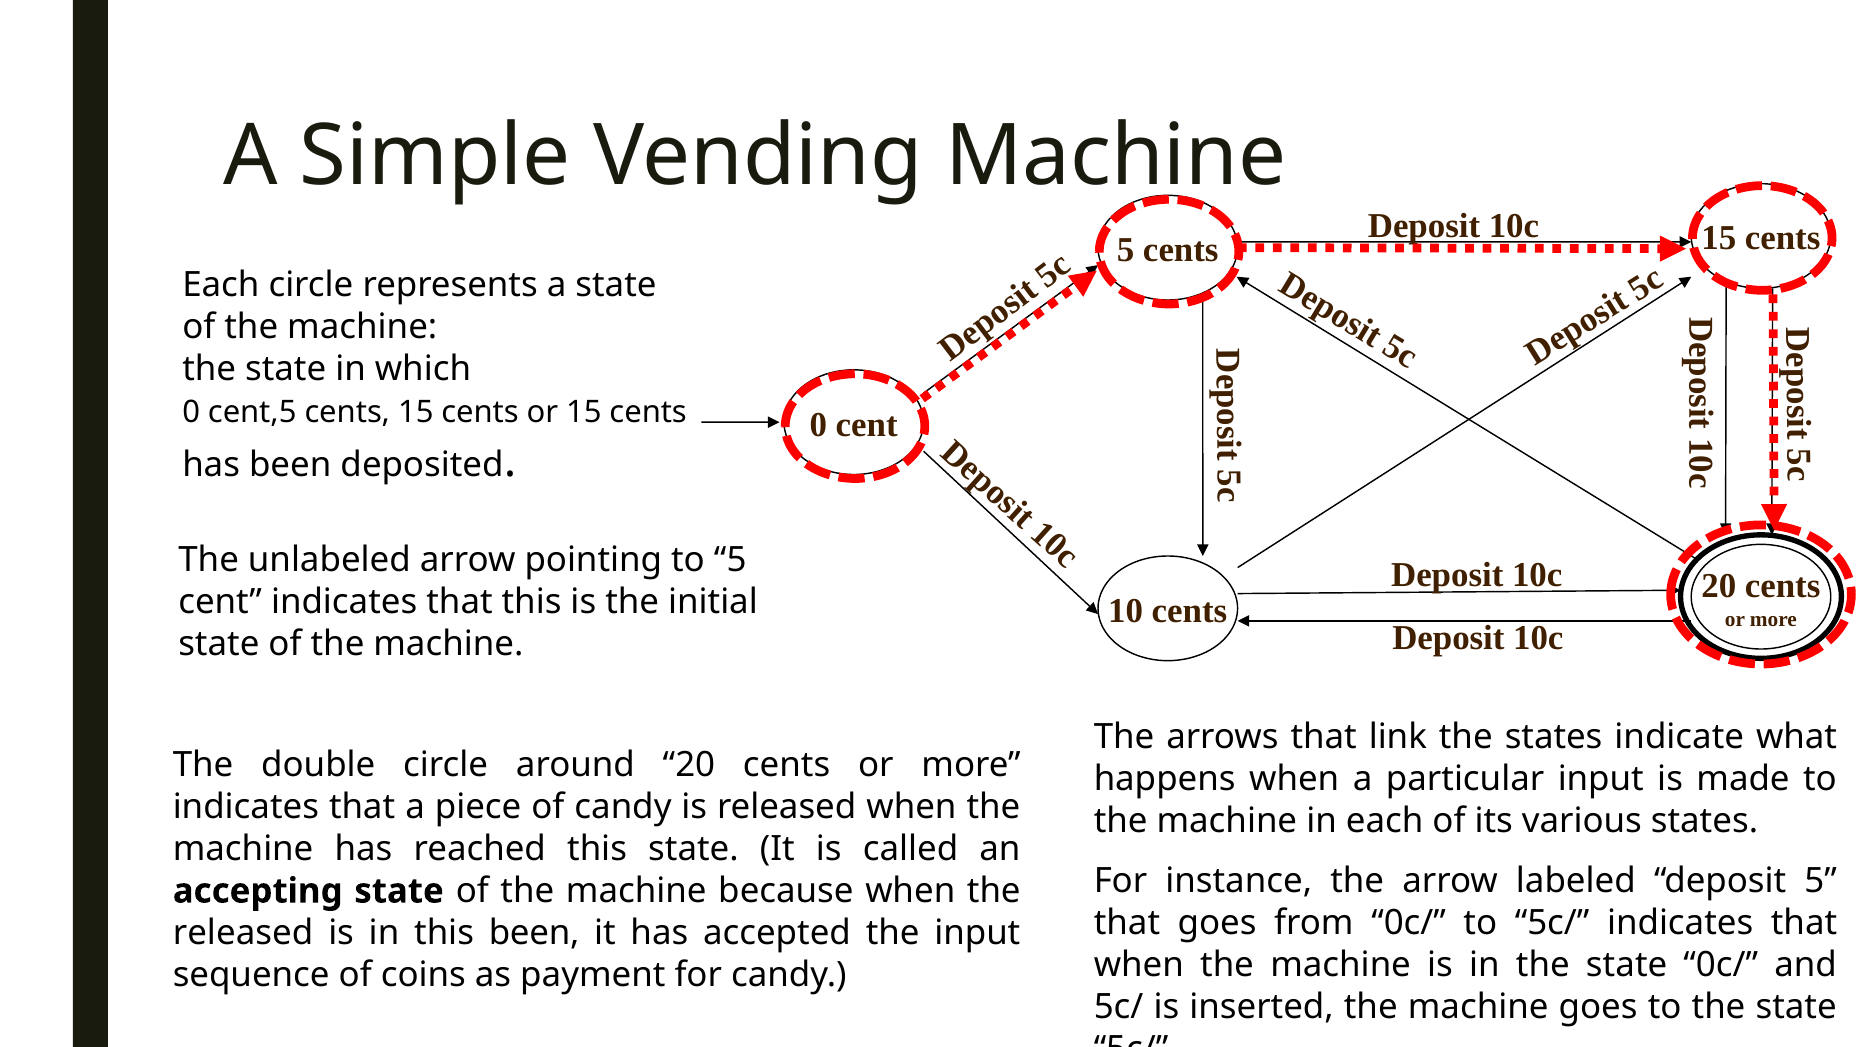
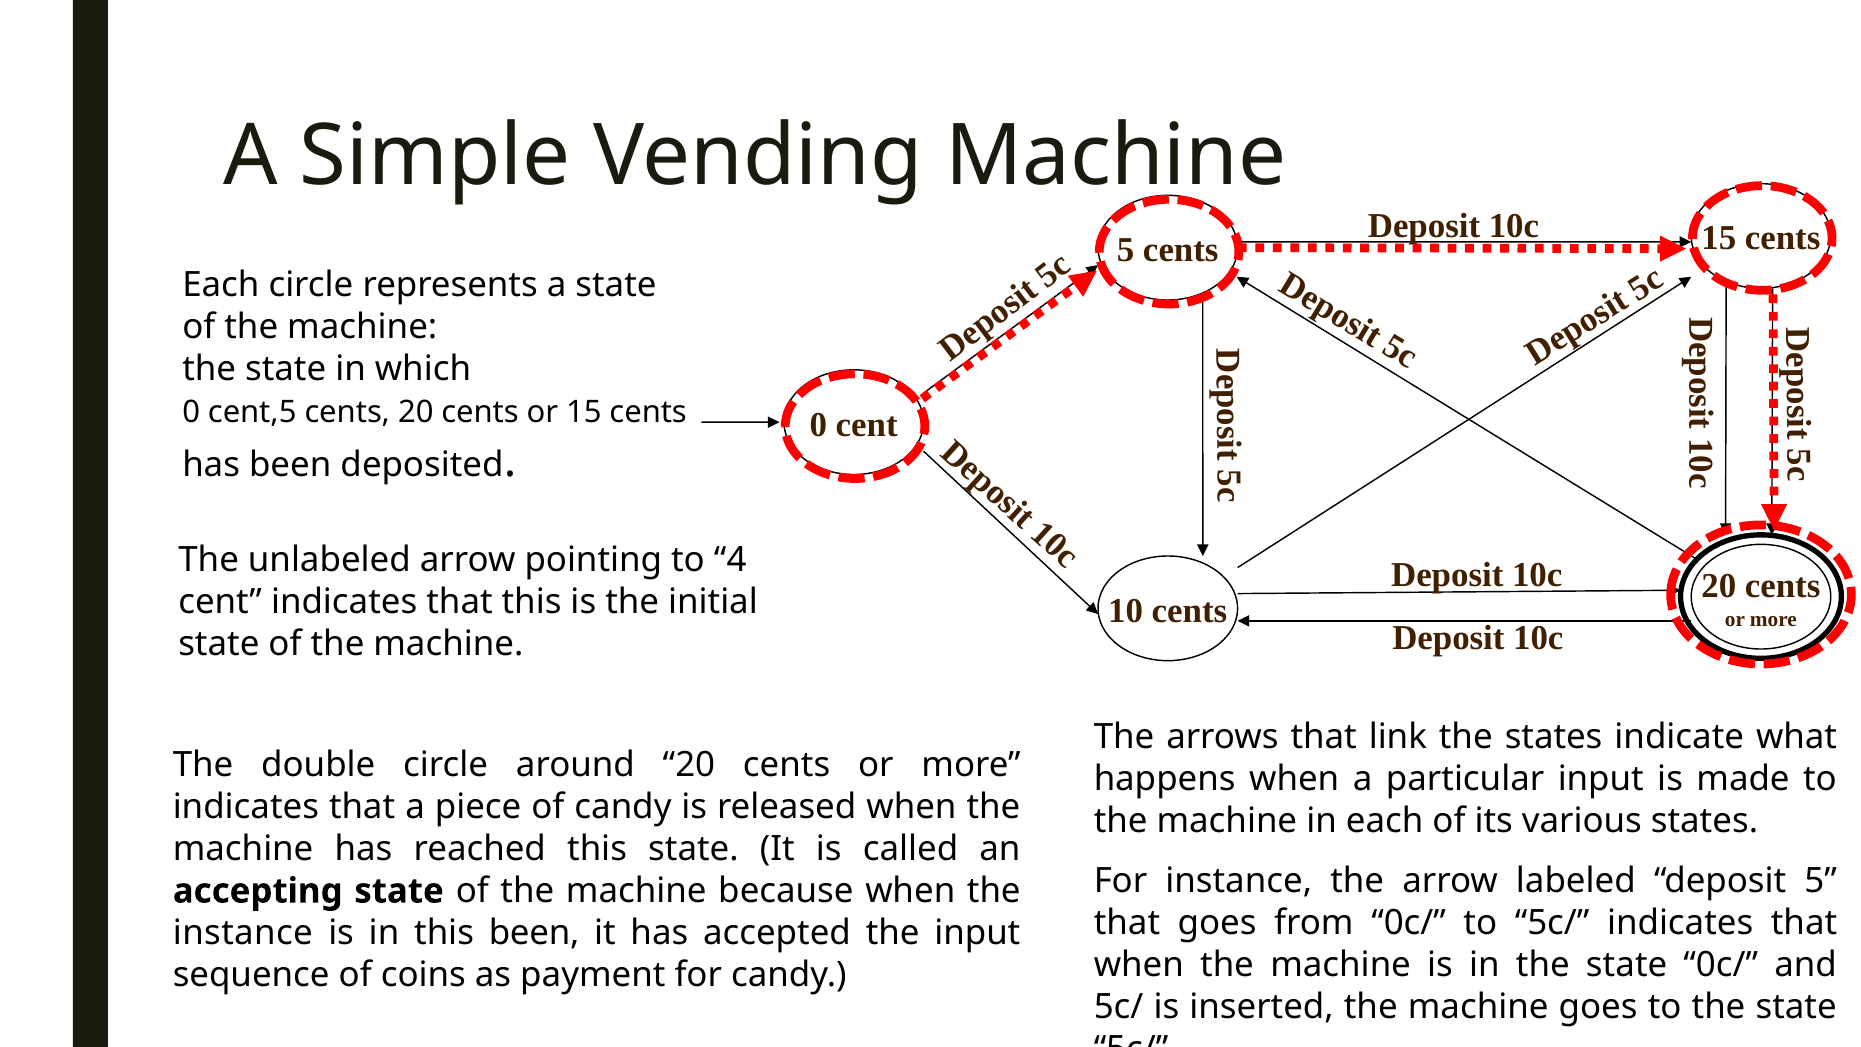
cent,5 cents 15: 15 -> 20
to 5: 5 -> 4
released at (243, 933): released -> instance
